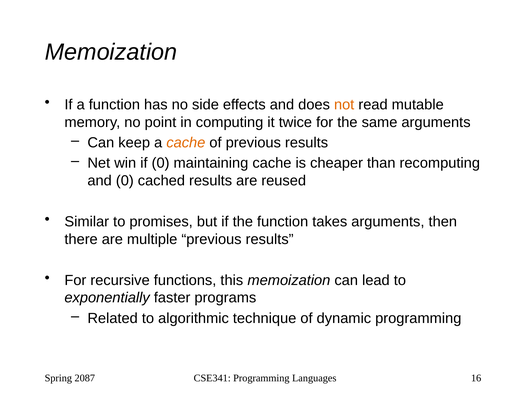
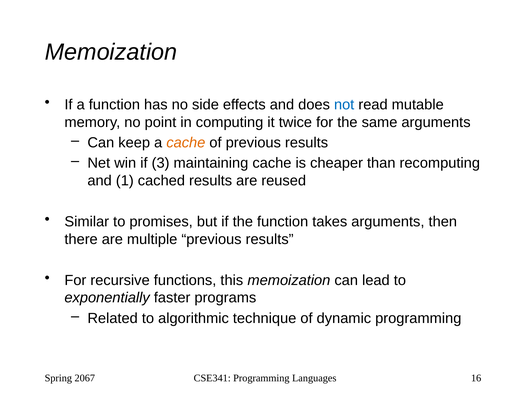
not colour: orange -> blue
if 0: 0 -> 3
and 0: 0 -> 1
2087: 2087 -> 2067
